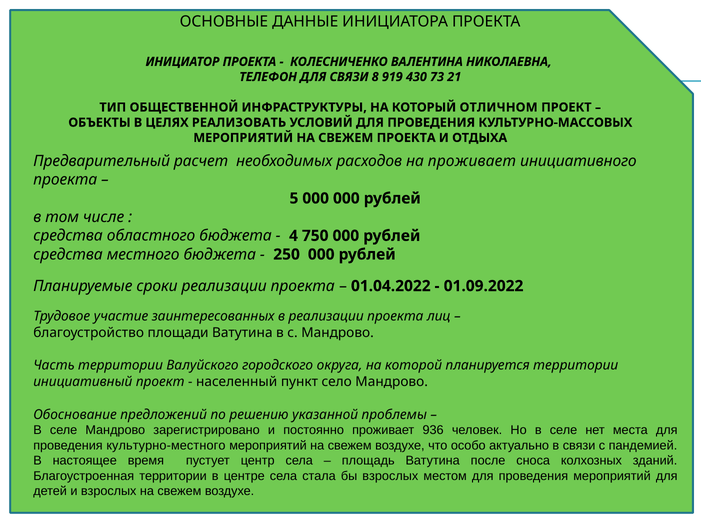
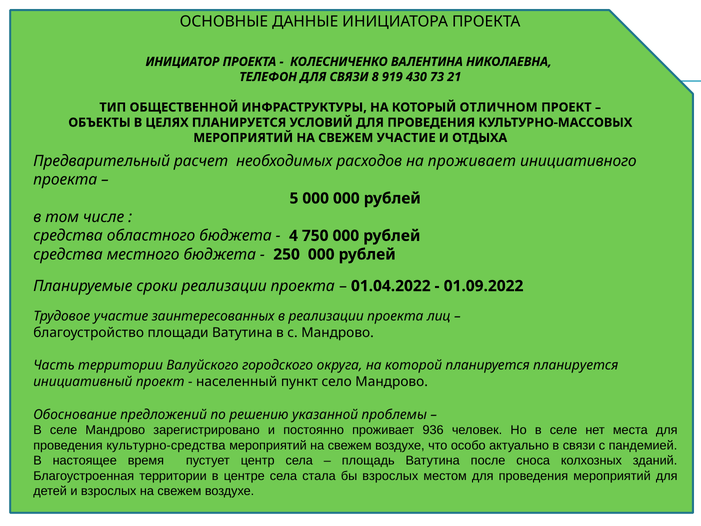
ЦЕЛЯХ РЕАЛИЗОВАТЬ: РЕАЛИЗОВАТЬ -> ПЛАНИРУЕТСЯ
СВЕЖЕМ ПРОЕКТА: ПРОЕКТА -> УЧАСТИЕ
планируется территории: территории -> планируется
культурно-местного: культурно-местного -> культурно-средства
